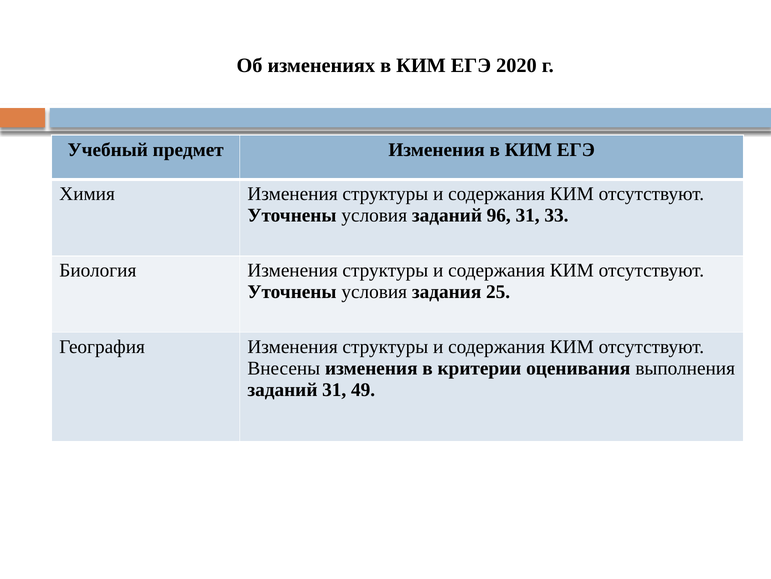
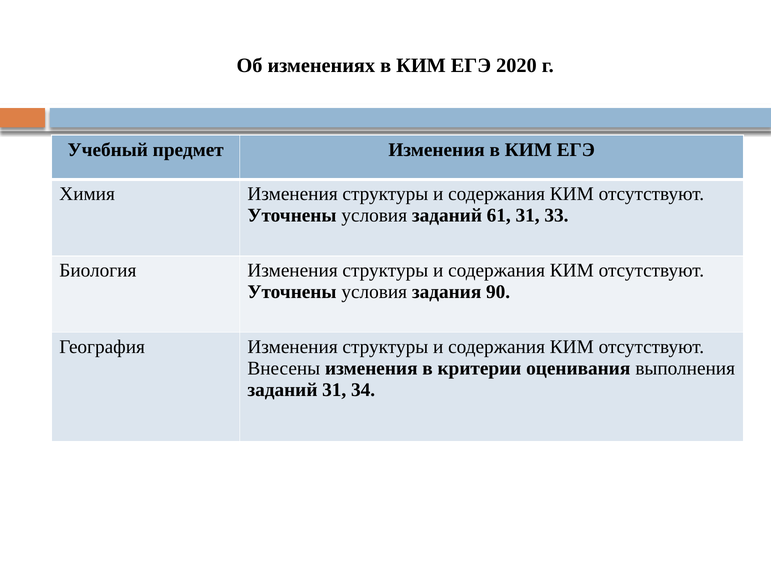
96: 96 -> 61
25: 25 -> 90
49: 49 -> 34
